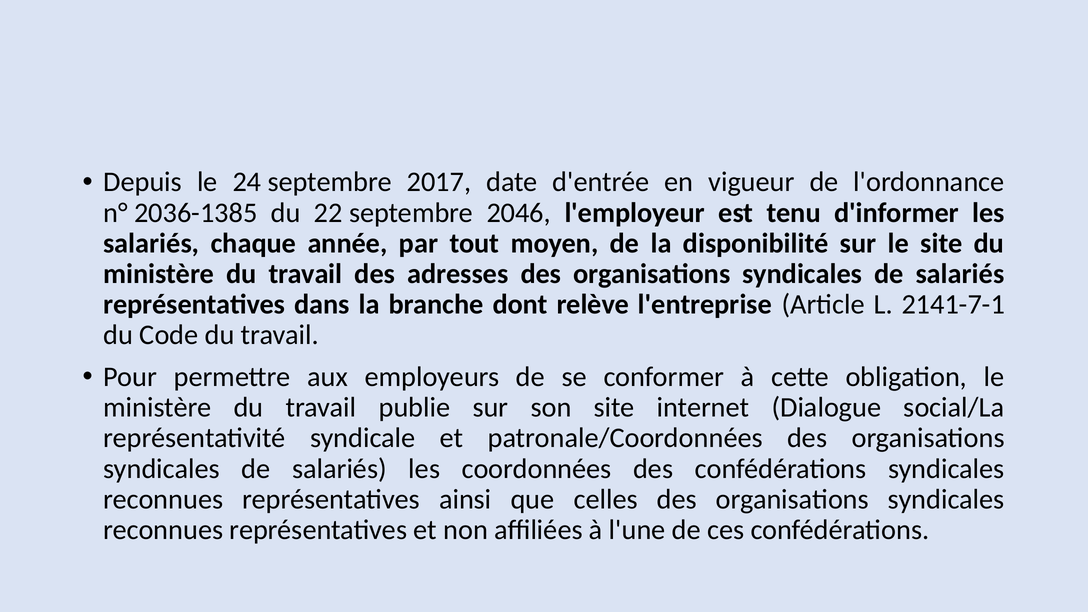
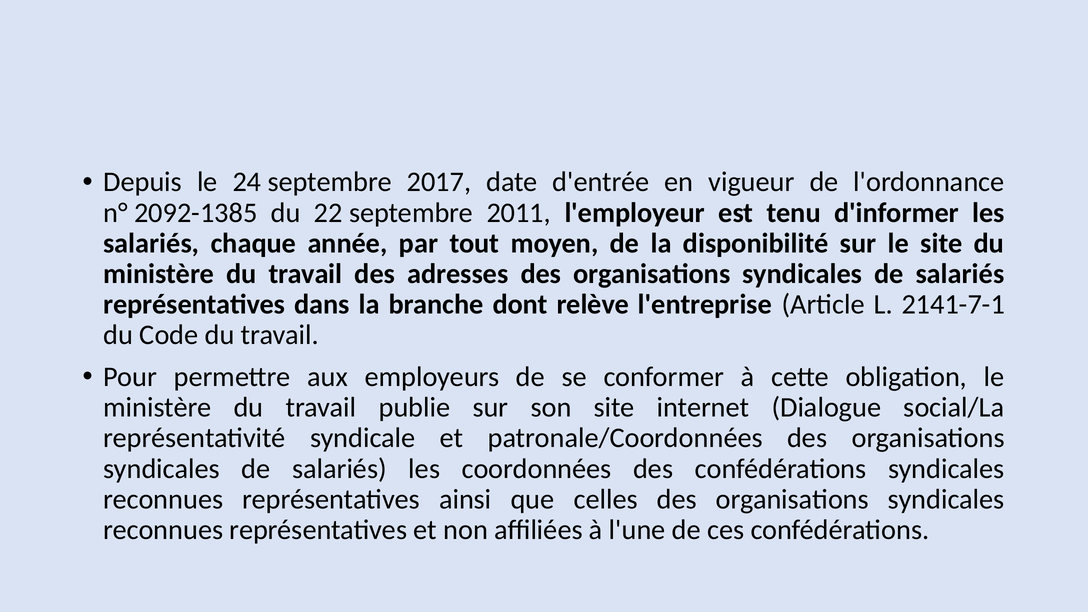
2036-1385: 2036-1385 -> 2092-1385
2046: 2046 -> 2011
